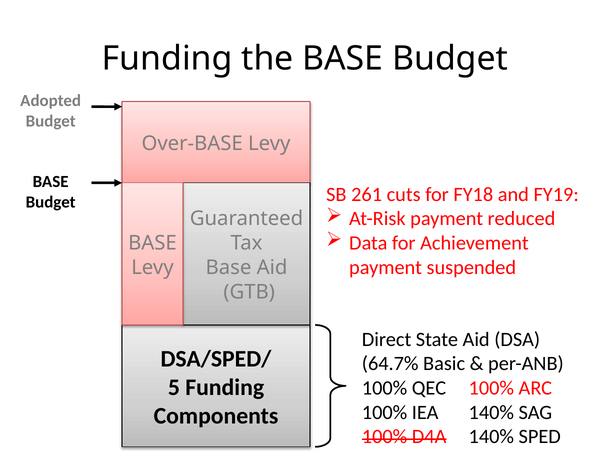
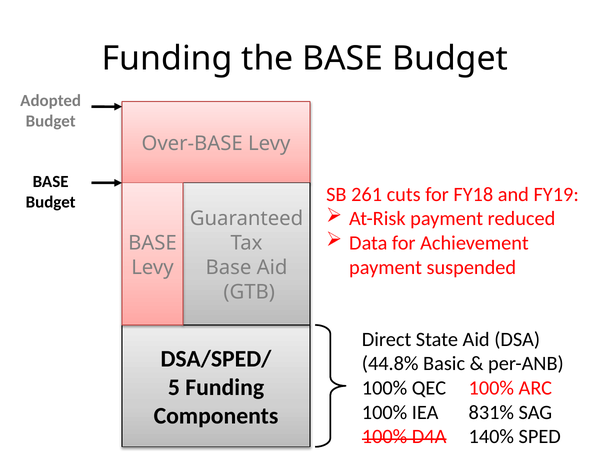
64.7%: 64.7% -> 44.8%
IEA 140%: 140% -> 831%
